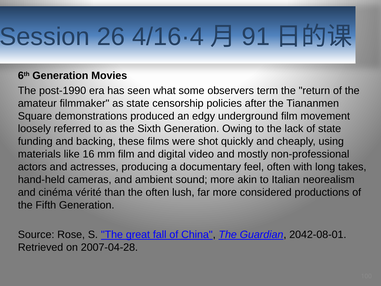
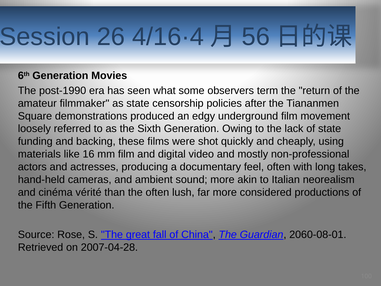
91: 91 -> 56
2042-08-01: 2042-08-01 -> 2060-08-01
